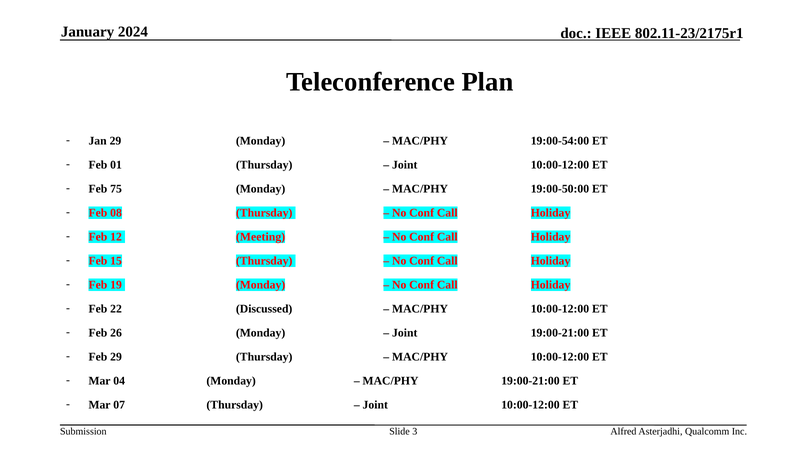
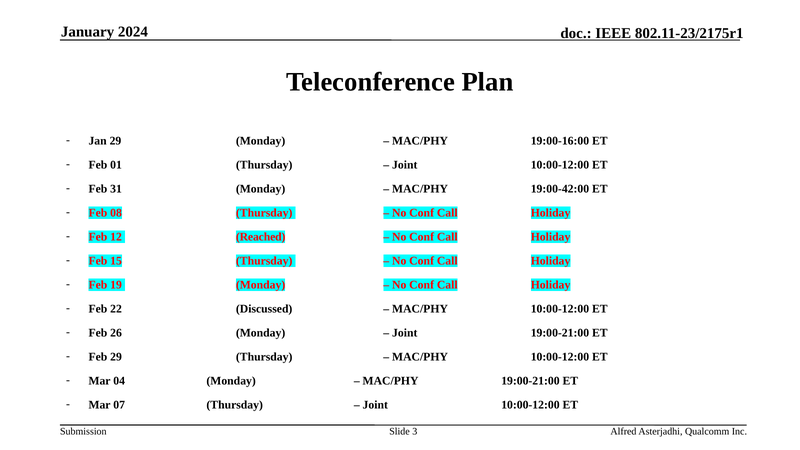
19:00-54:00: 19:00-54:00 -> 19:00-16:00
75: 75 -> 31
19:00-50:00: 19:00-50:00 -> 19:00-42:00
Meeting: Meeting -> Reached
